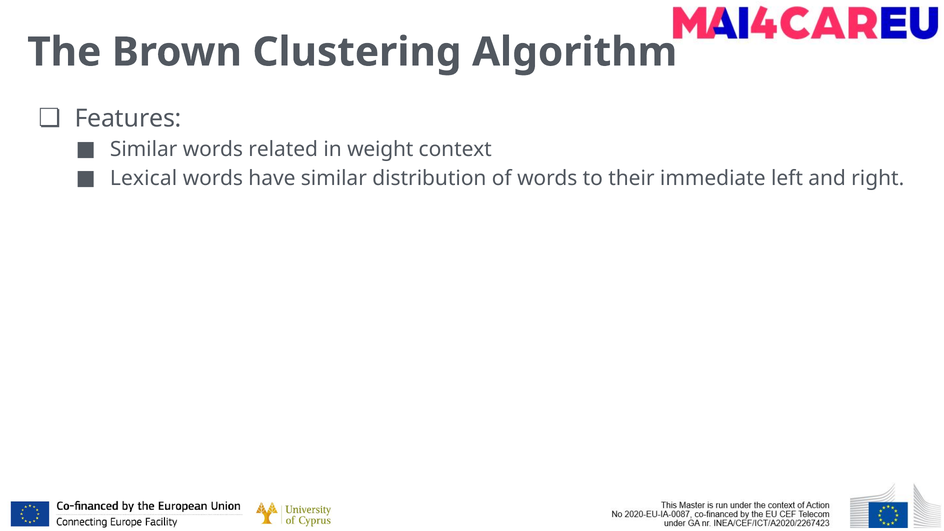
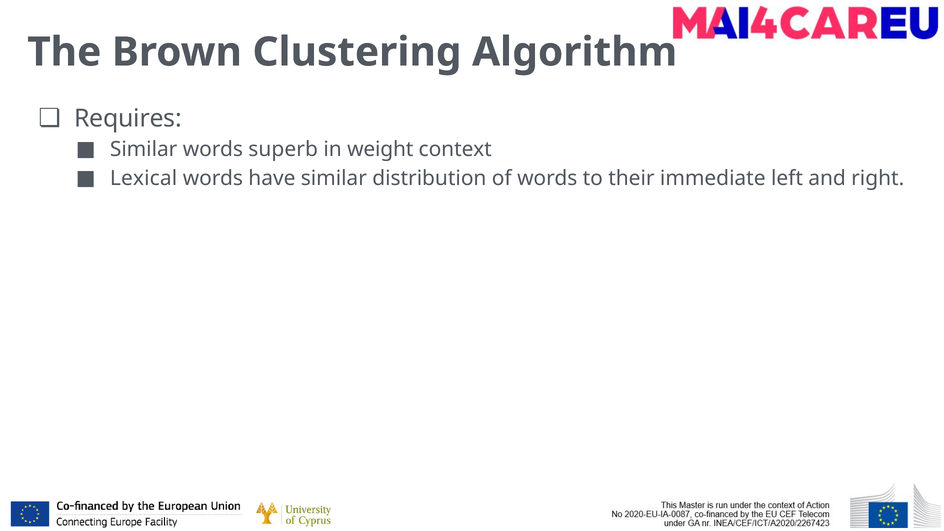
Features: Features -> Requires
related: related -> superb
